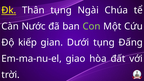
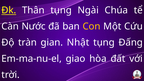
Con colour: light green -> yellow
kiếp: kiếp -> tràn
Dưới: Dưới -> Nhật
